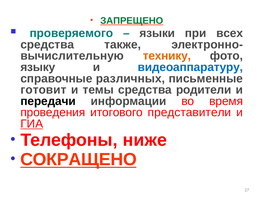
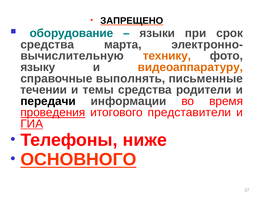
ЗАПРЕЩЕНО colour: green -> black
проверяемого: проверяемого -> оборудование
всех: всех -> срок
также: также -> марта
видеоаппаратуру colour: blue -> orange
различных: различных -> выполнять
готовит: готовит -> течении
проведения underline: none -> present
СОКРАЩЕНО: СОКРАЩЕНО -> ОСНОВНОГО
